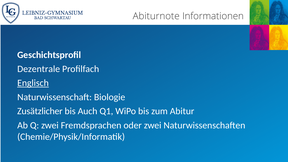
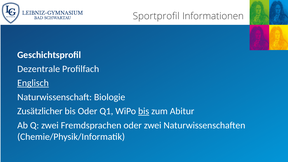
Abiturnote: Abiturnote -> Sportprofil
bis Auch: Auch -> Oder
bis at (144, 111) underline: none -> present
